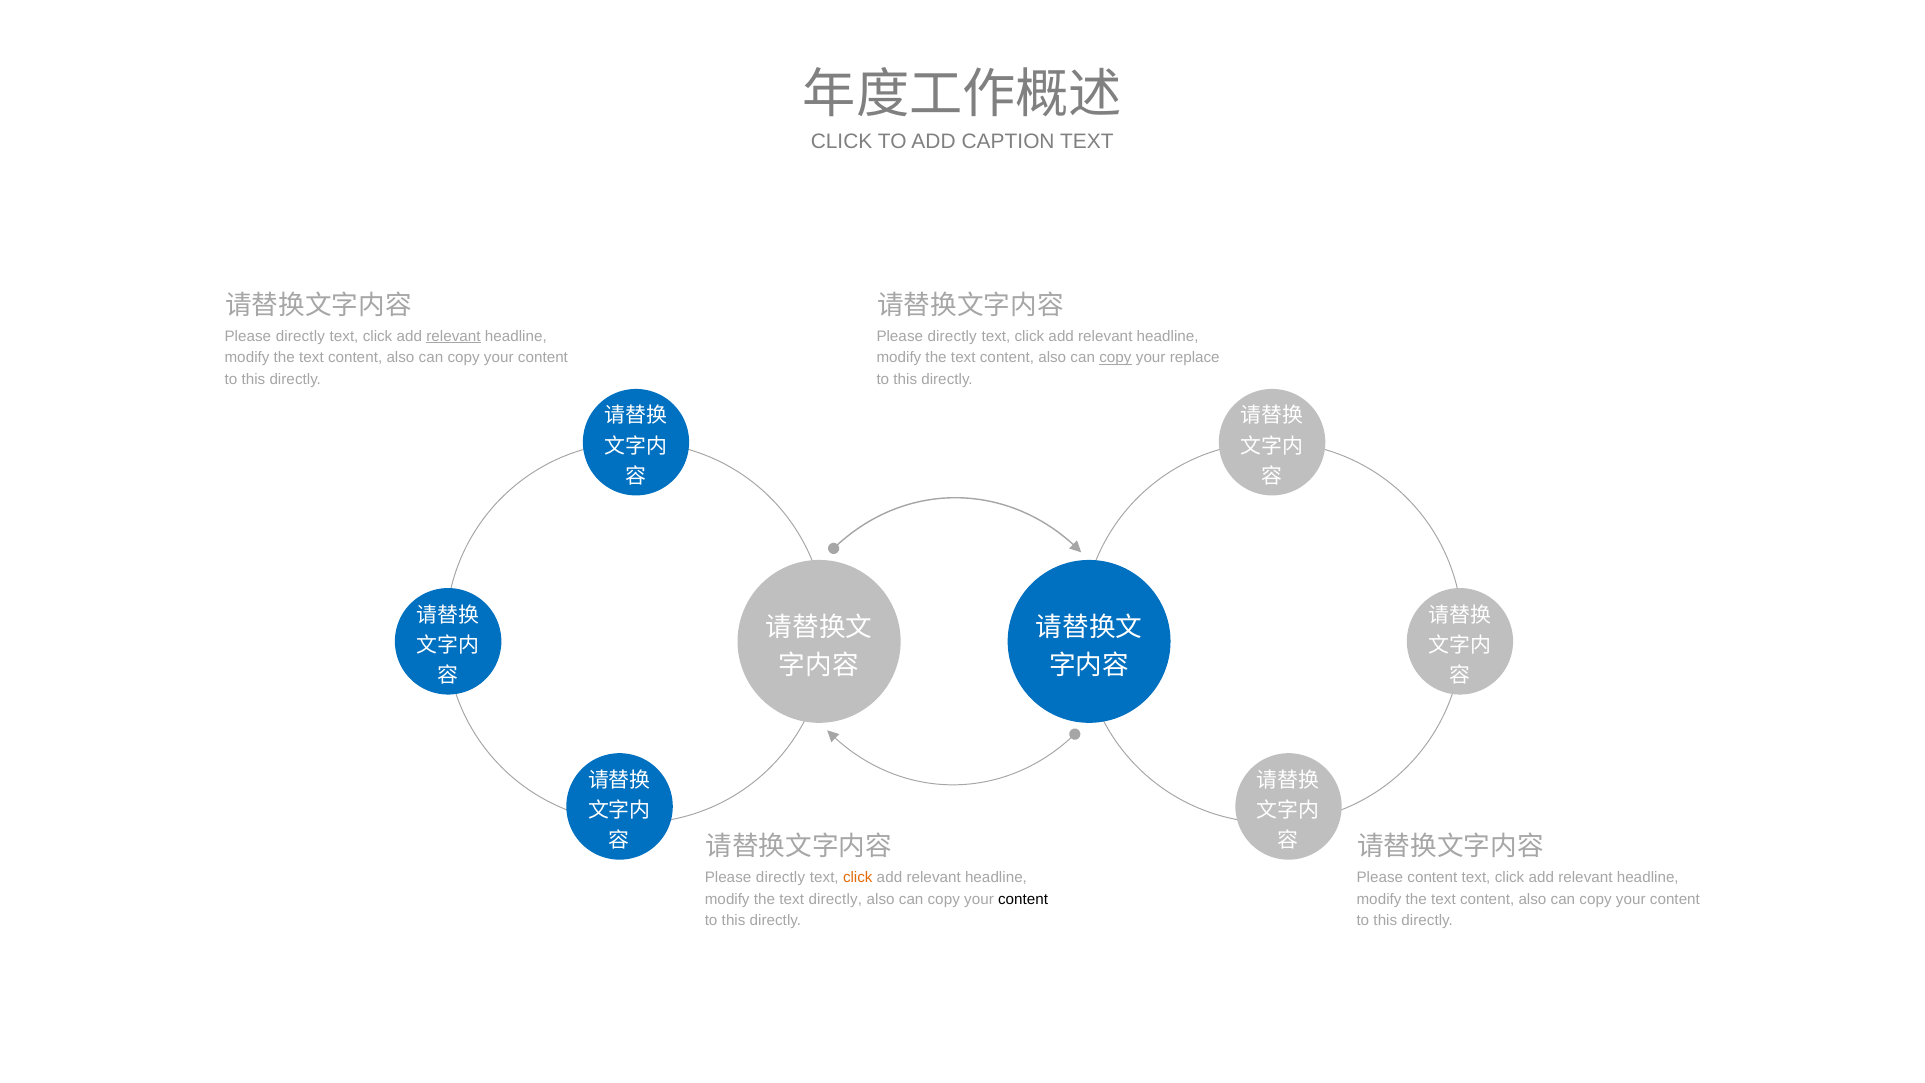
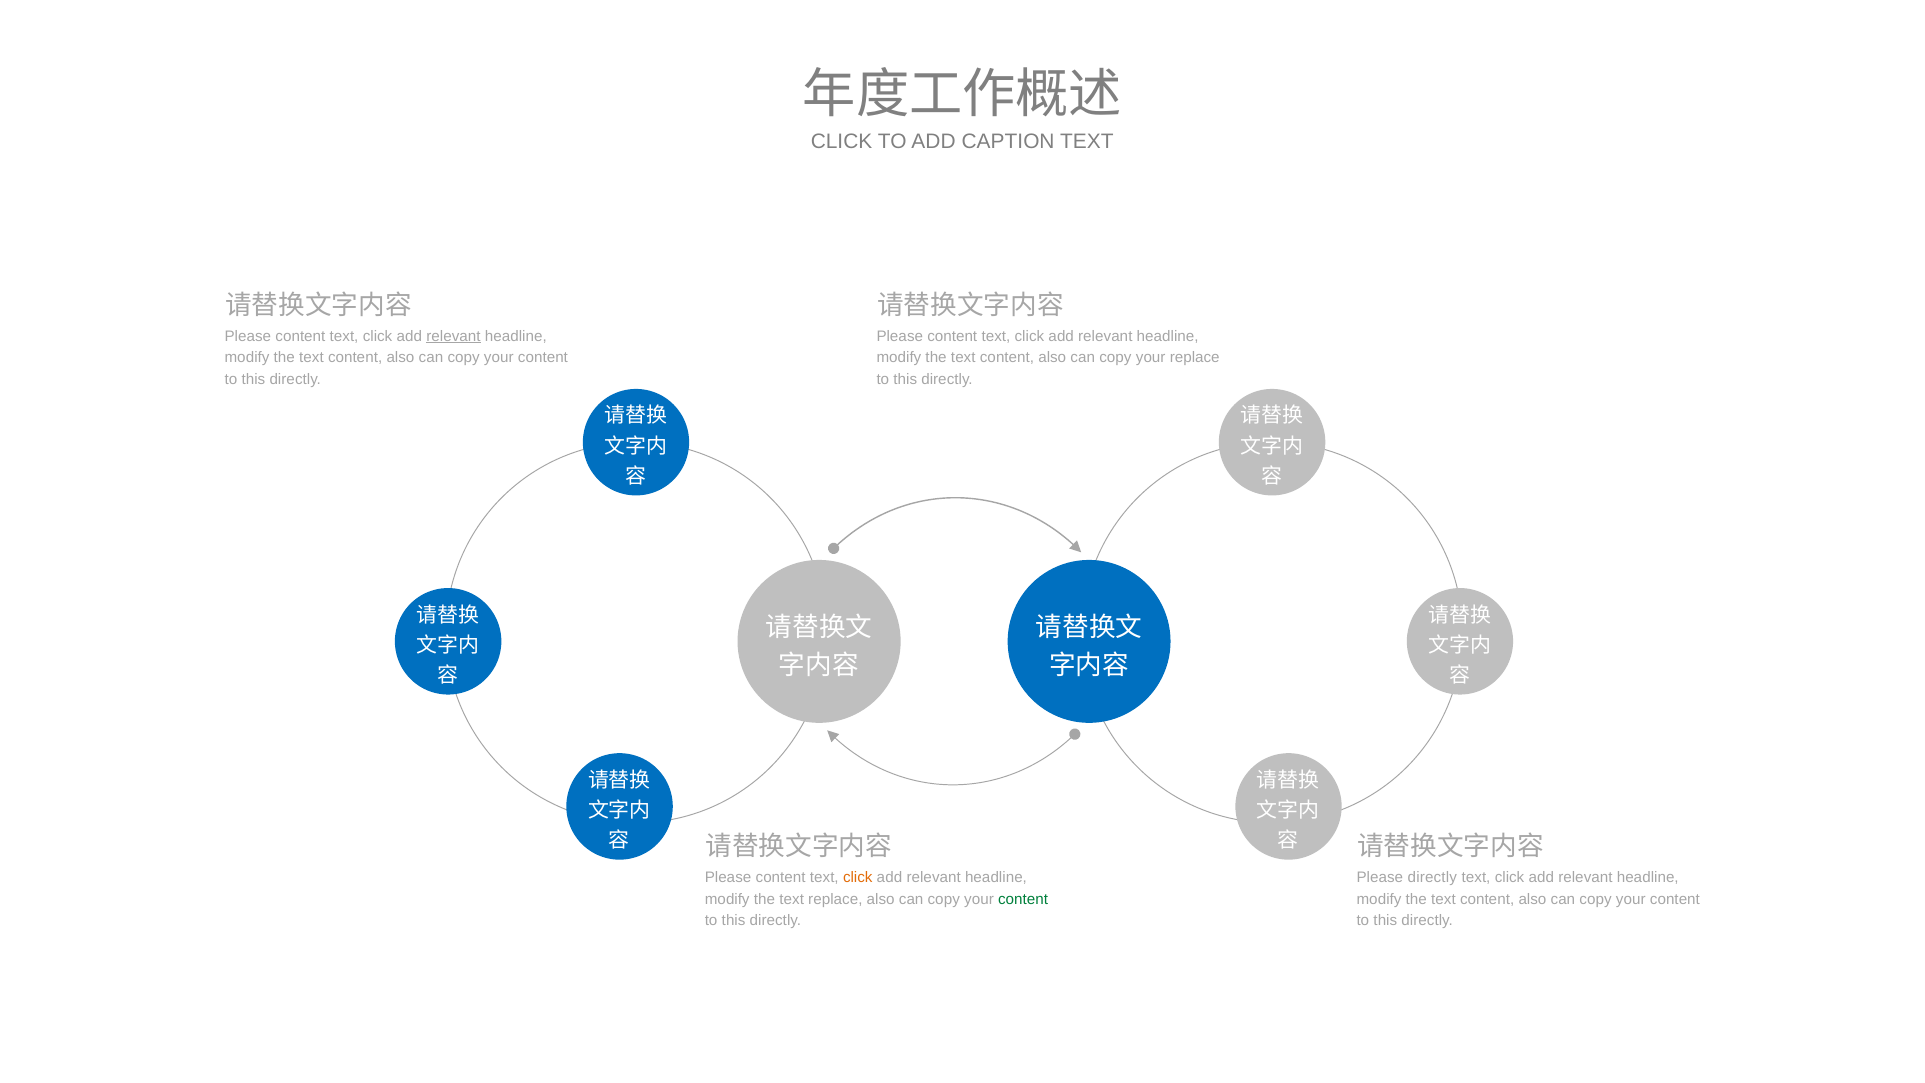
directly at (300, 336): directly -> content
directly at (952, 336): directly -> content
copy at (1115, 358) underline: present -> none
directly at (781, 877): directly -> content
Please content: content -> directly
text directly: directly -> replace
content at (1023, 899) colour: black -> green
